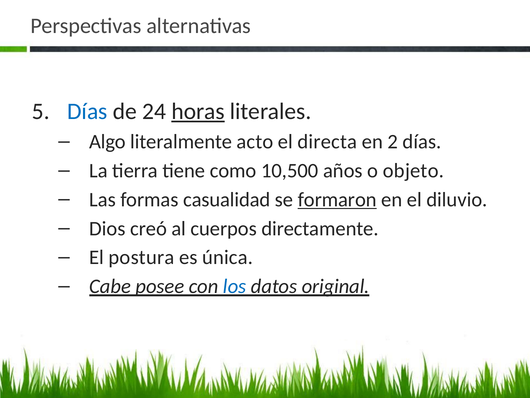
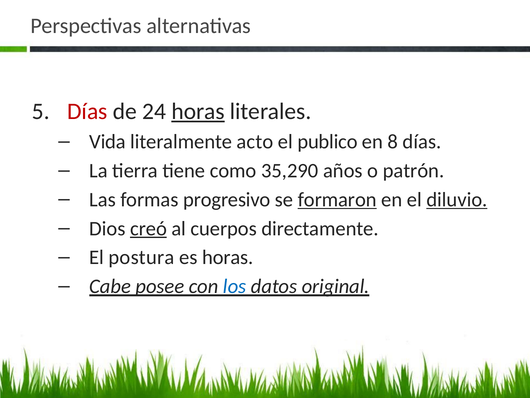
Días at (87, 111) colour: blue -> red
Algo: Algo -> Vida
directa: directa -> publico
2: 2 -> 8
10,500: 10,500 -> 35,290
objeto: objeto -> patrón
casualidad: casualidad -> progresivo
diluvio underline: none -> present
creó underline: none -> present
es única: única -> horas
